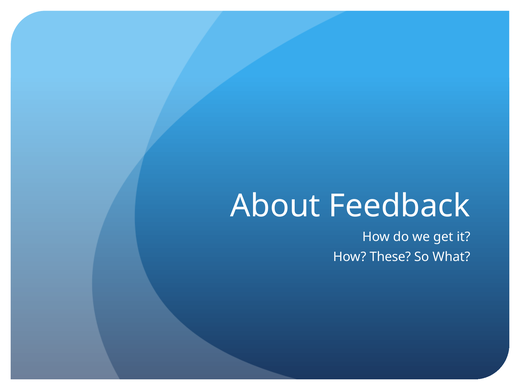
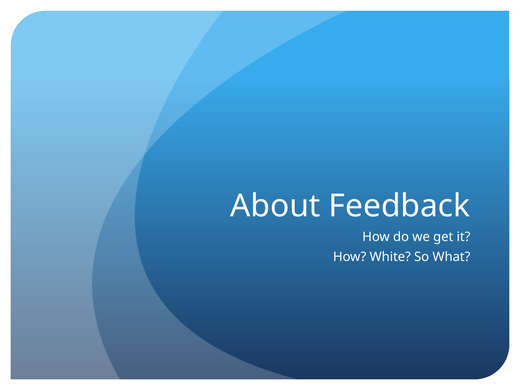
These: These -> White
